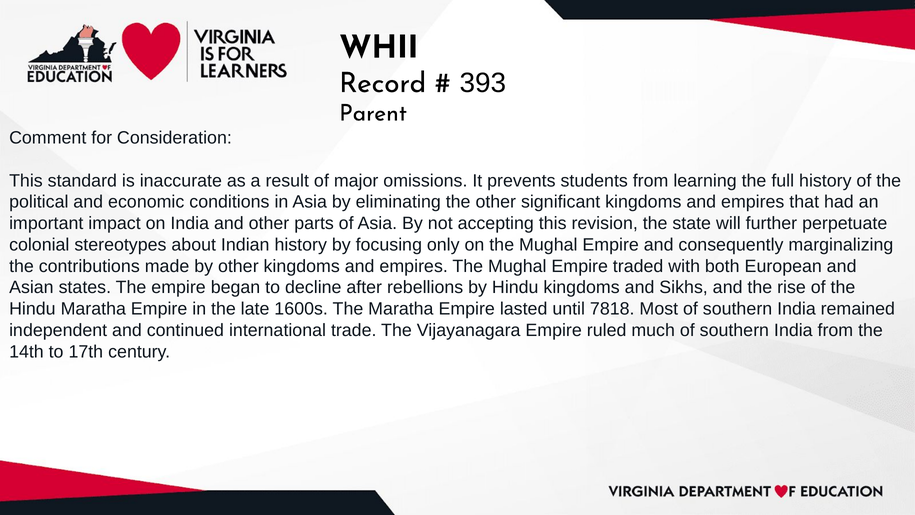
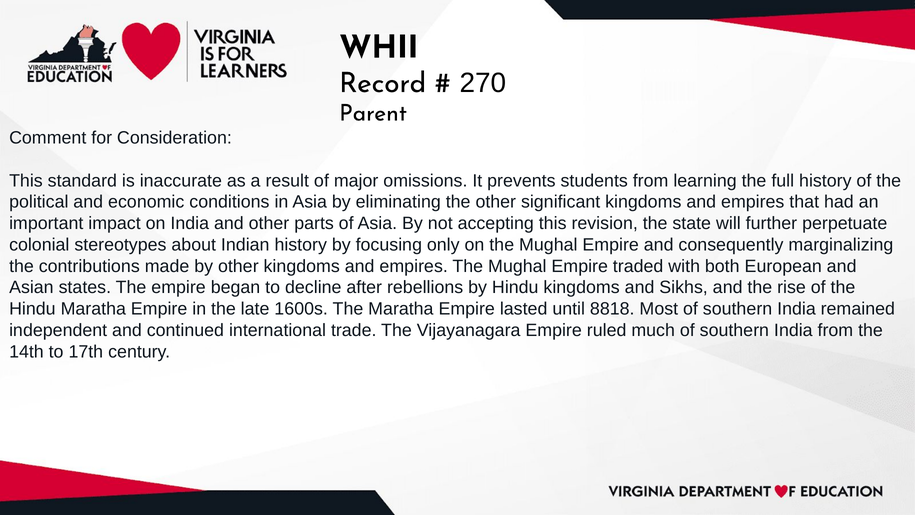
393: 393 -> 270
7818: 7818 -> 8818
